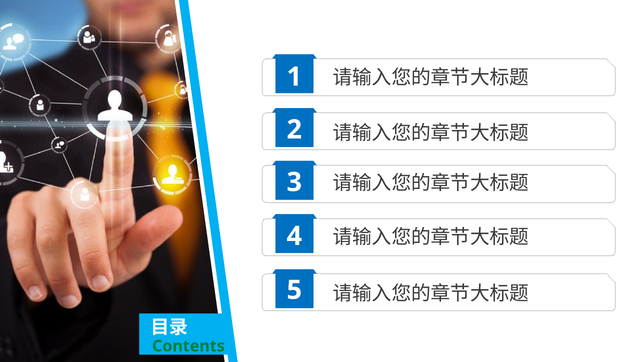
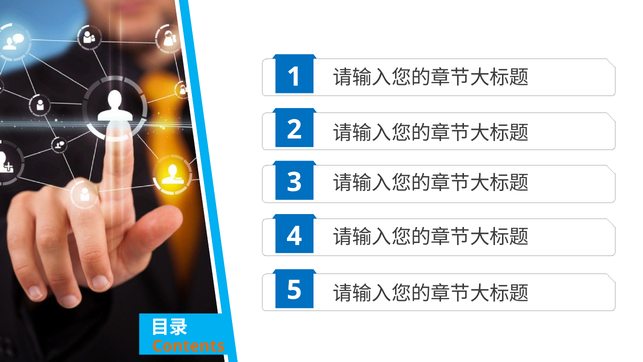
Contents colour: green -> orange
